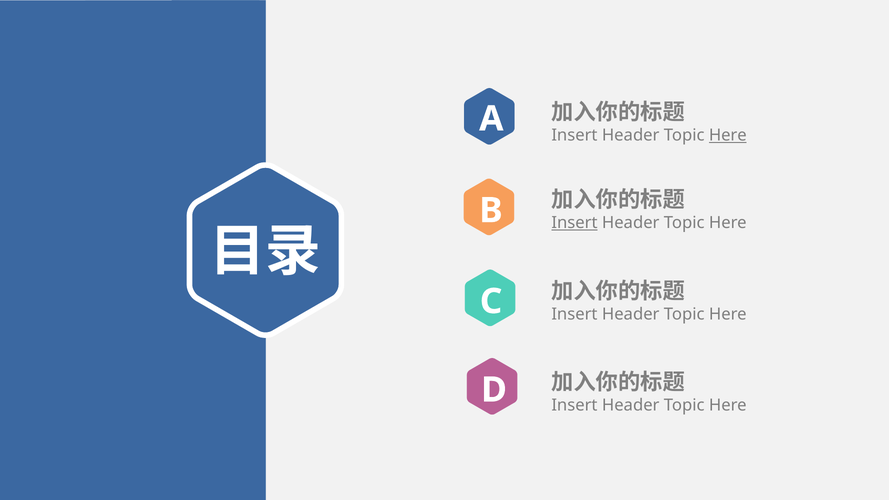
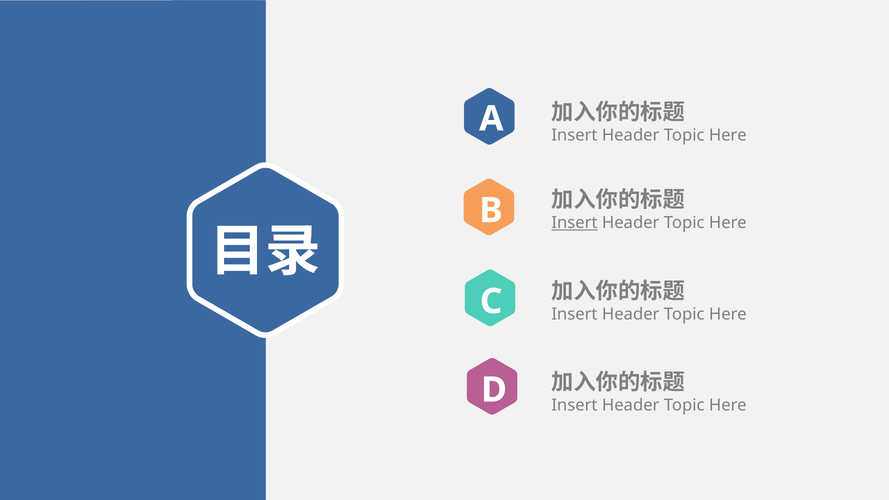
Here at (728, 136) underline: present -> none
